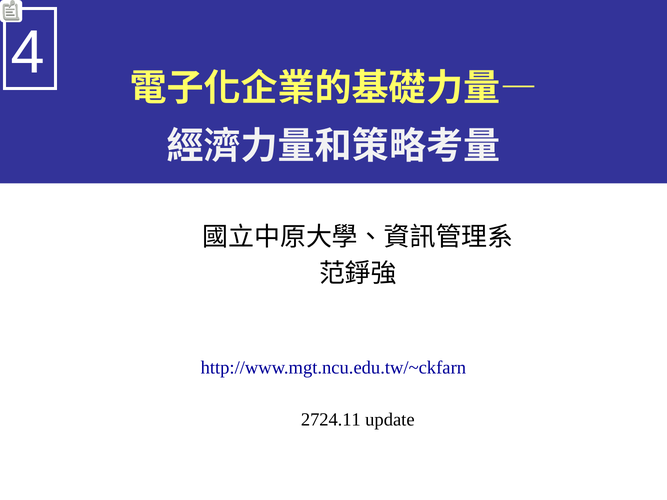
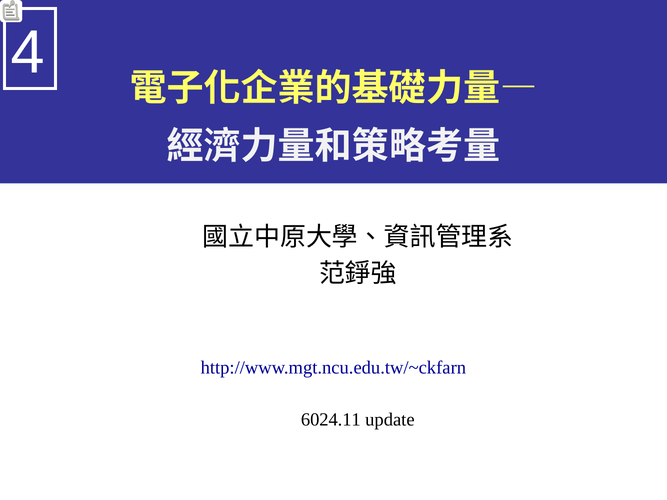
2724.11: 2724.11 -> 6024.11
